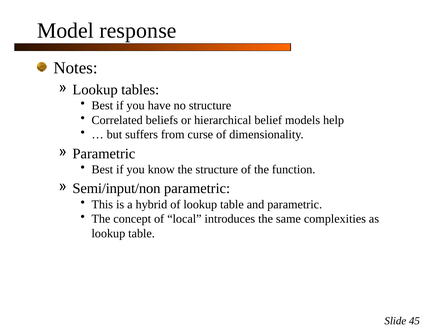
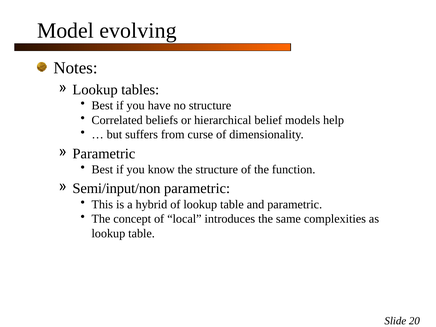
response: response -> evolving
45: 45 -> 20
